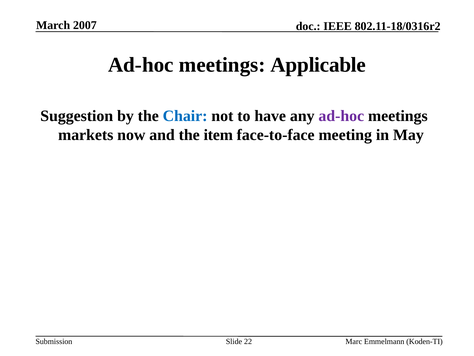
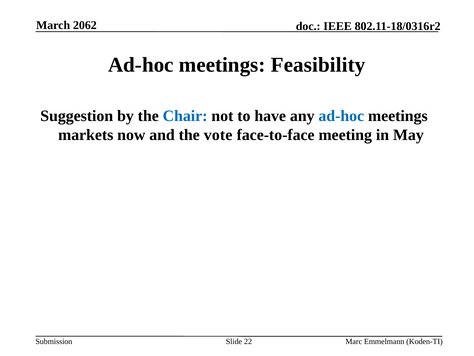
2007: 2007 -> 2062
Applicable: Applicable -> Feasibility
ad-hoc at (341, 116) colour: purple -> blue
item: item -> vote
